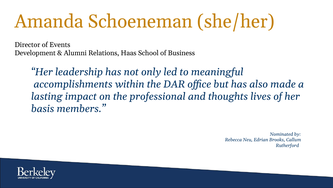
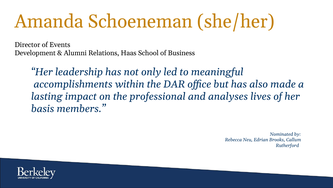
thoughts: thoughts -> analyses
